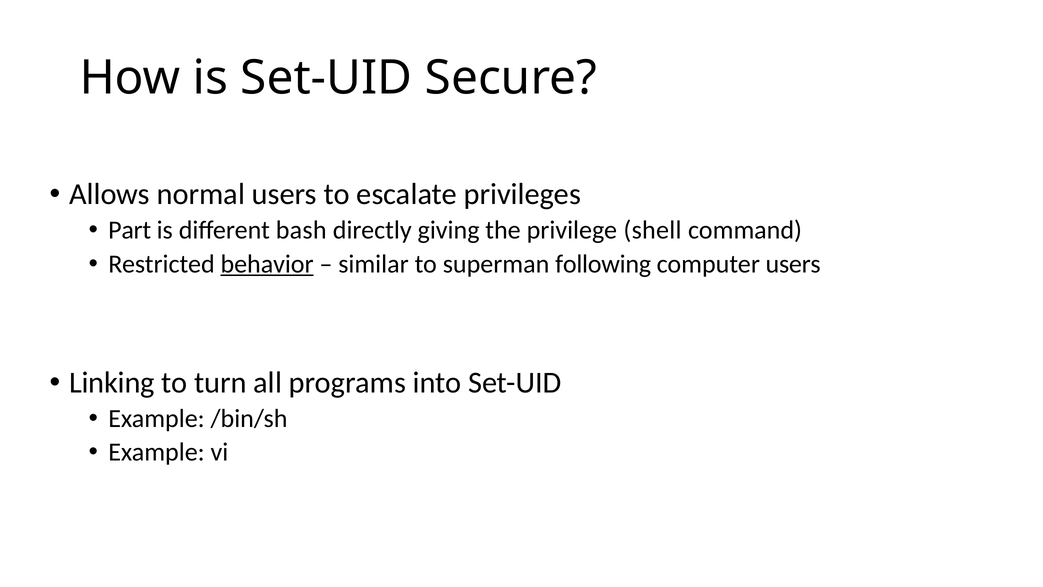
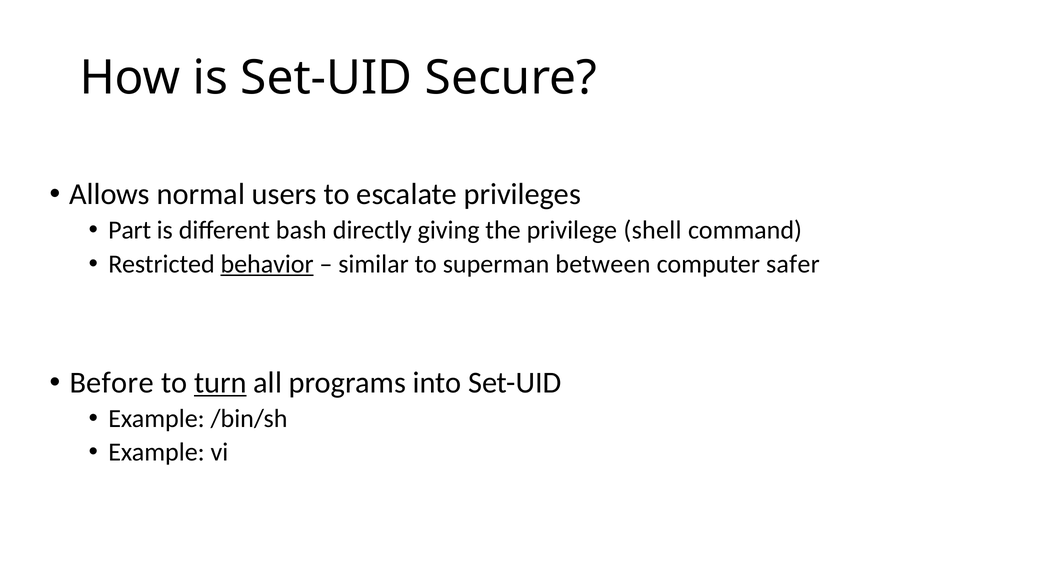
following: following -> between
computer users: users -> safer
Linking: Linking -> Before
turn underline: none -> present
